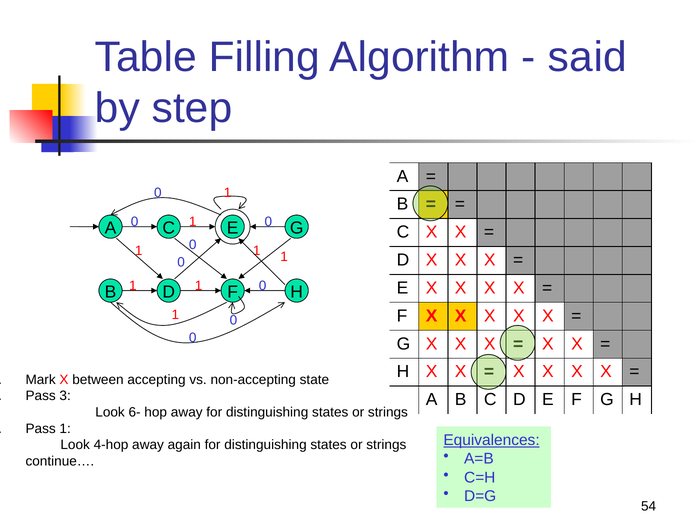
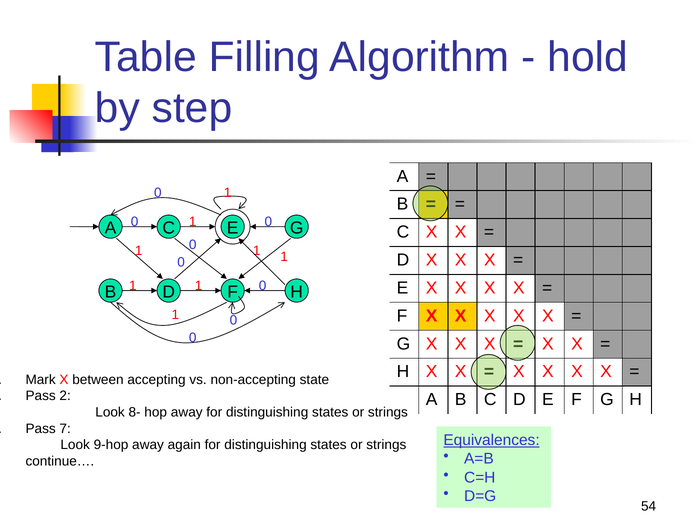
said: said -> hold
Pass 3: 3 -> 2
6-: 6- -> 8-
Pass 1: 1 -> 7
4-hop: 4-hop -> 9-hop
